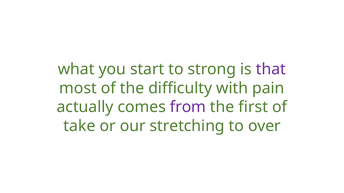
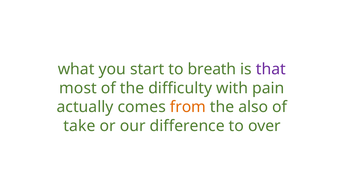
strong: strong -> breath
from colour: purple -> orange
first: first -> also
stretching: stretching -> difference
